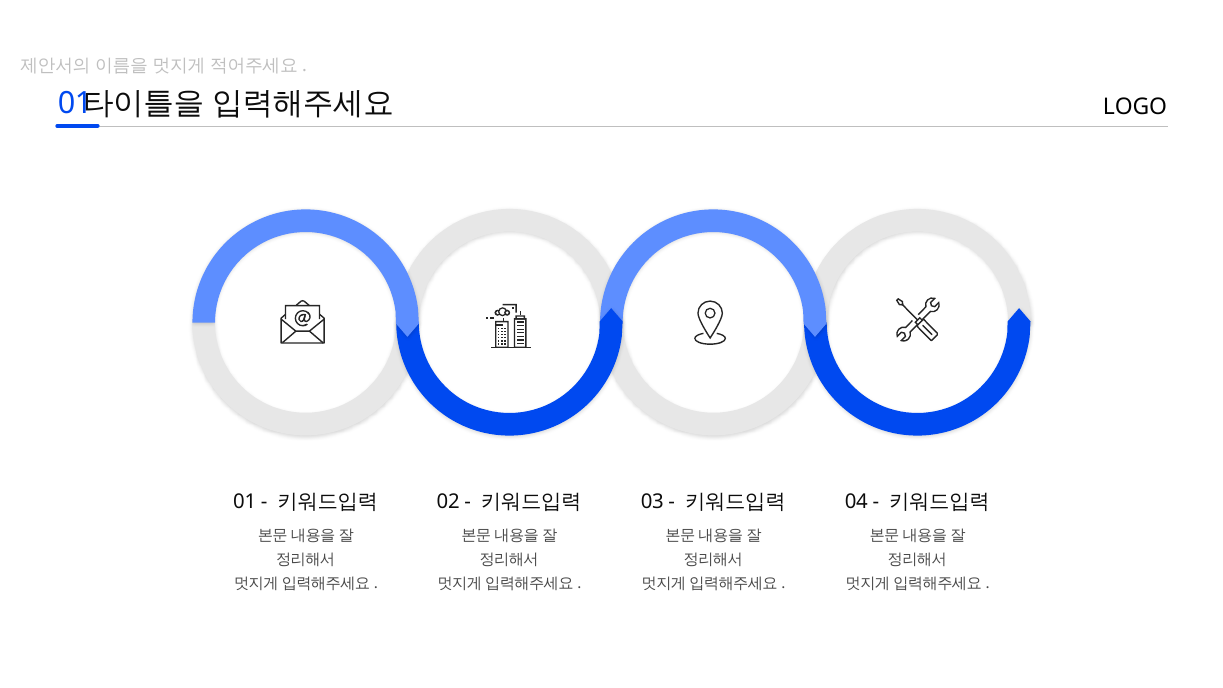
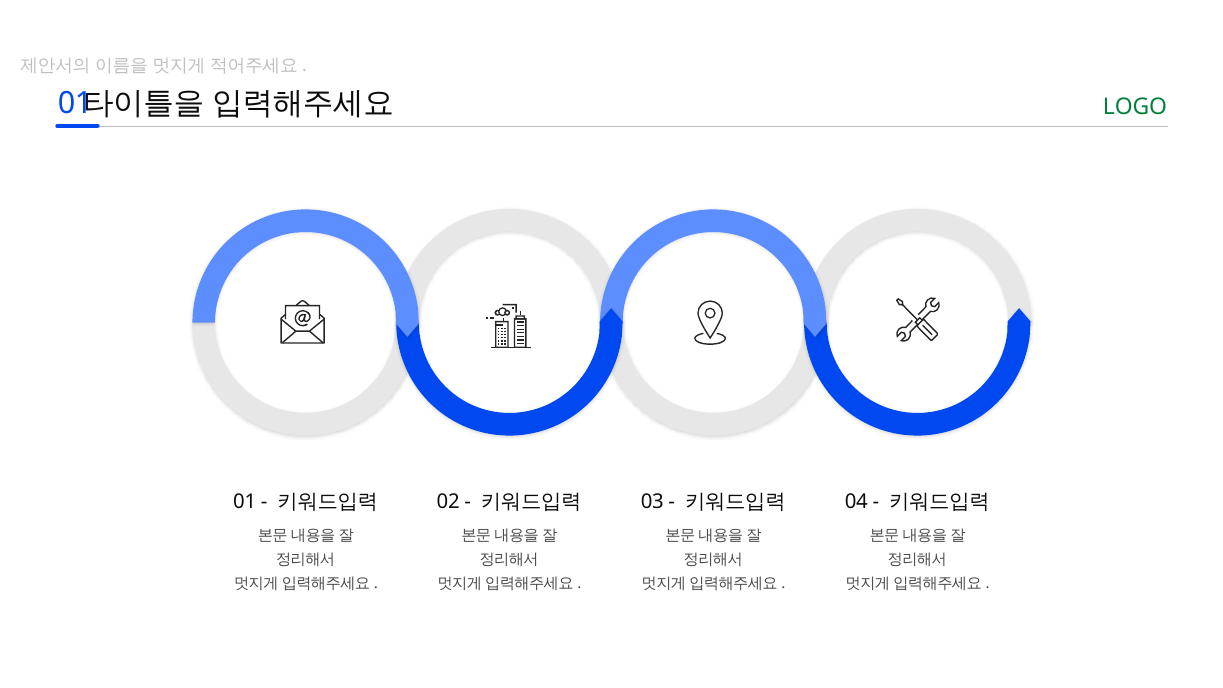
LOGO colour: black -> green
